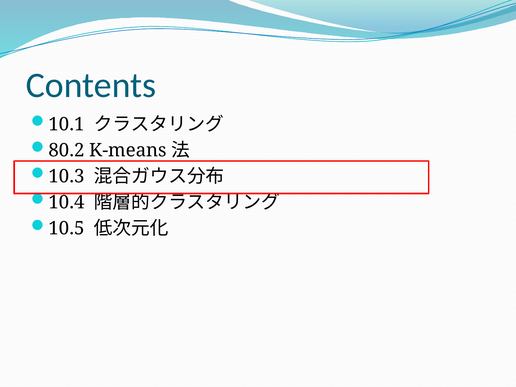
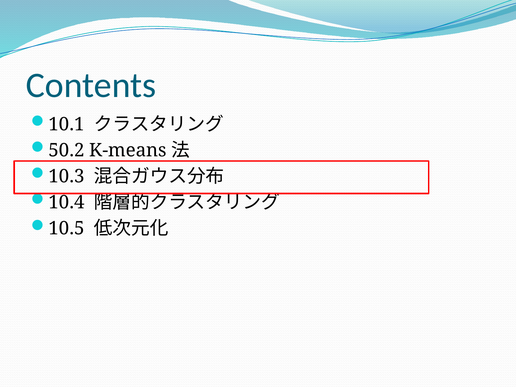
80.2: 80.2 -> 50.2
